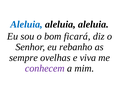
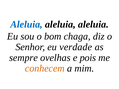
ficará: ficará -> chaga
rebanho: rebanho -> verdade
viva: viva -> pois
conhecem colour: purple -> orange
